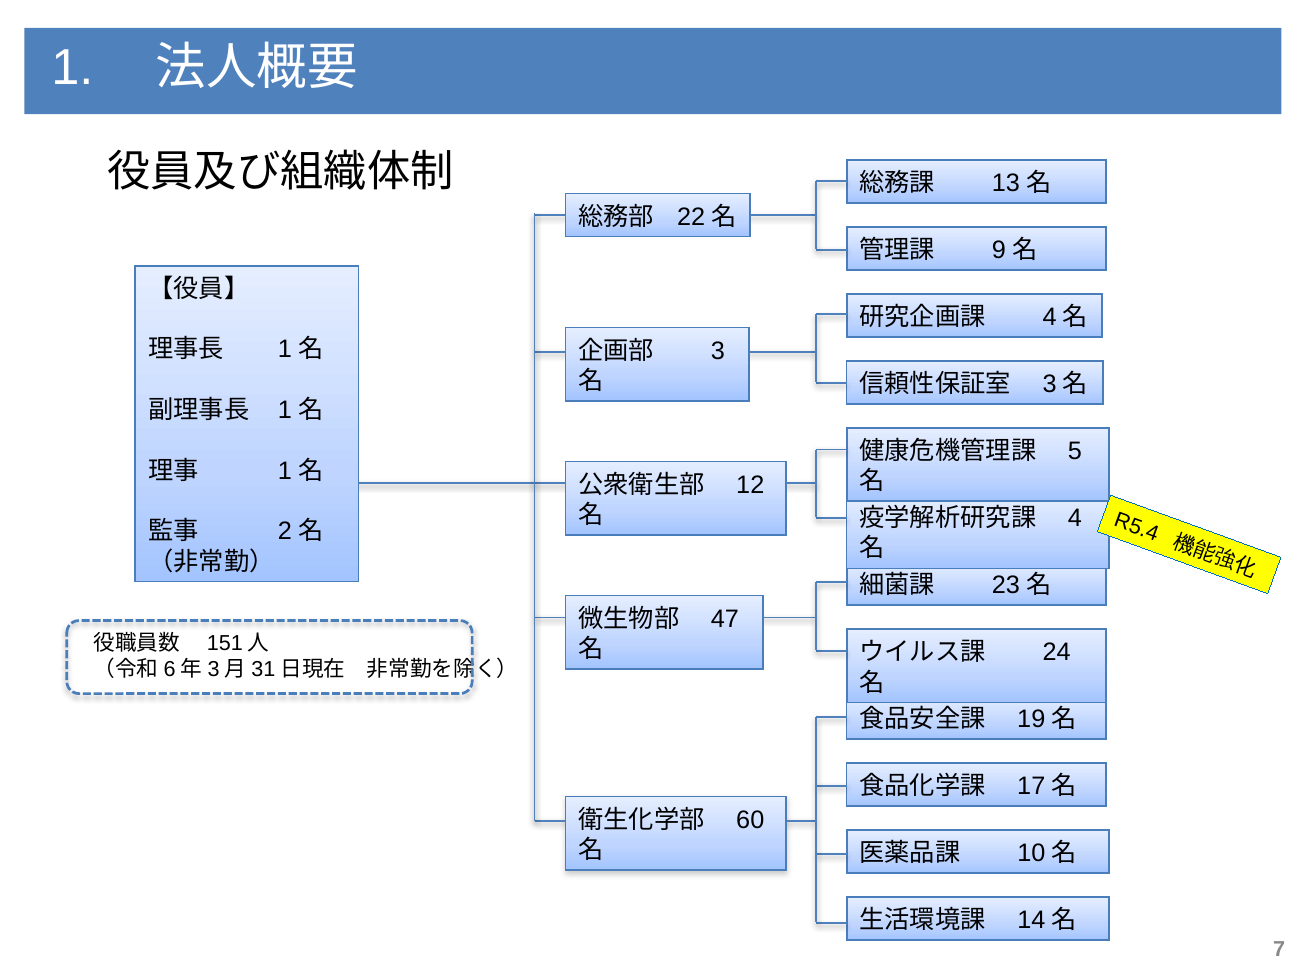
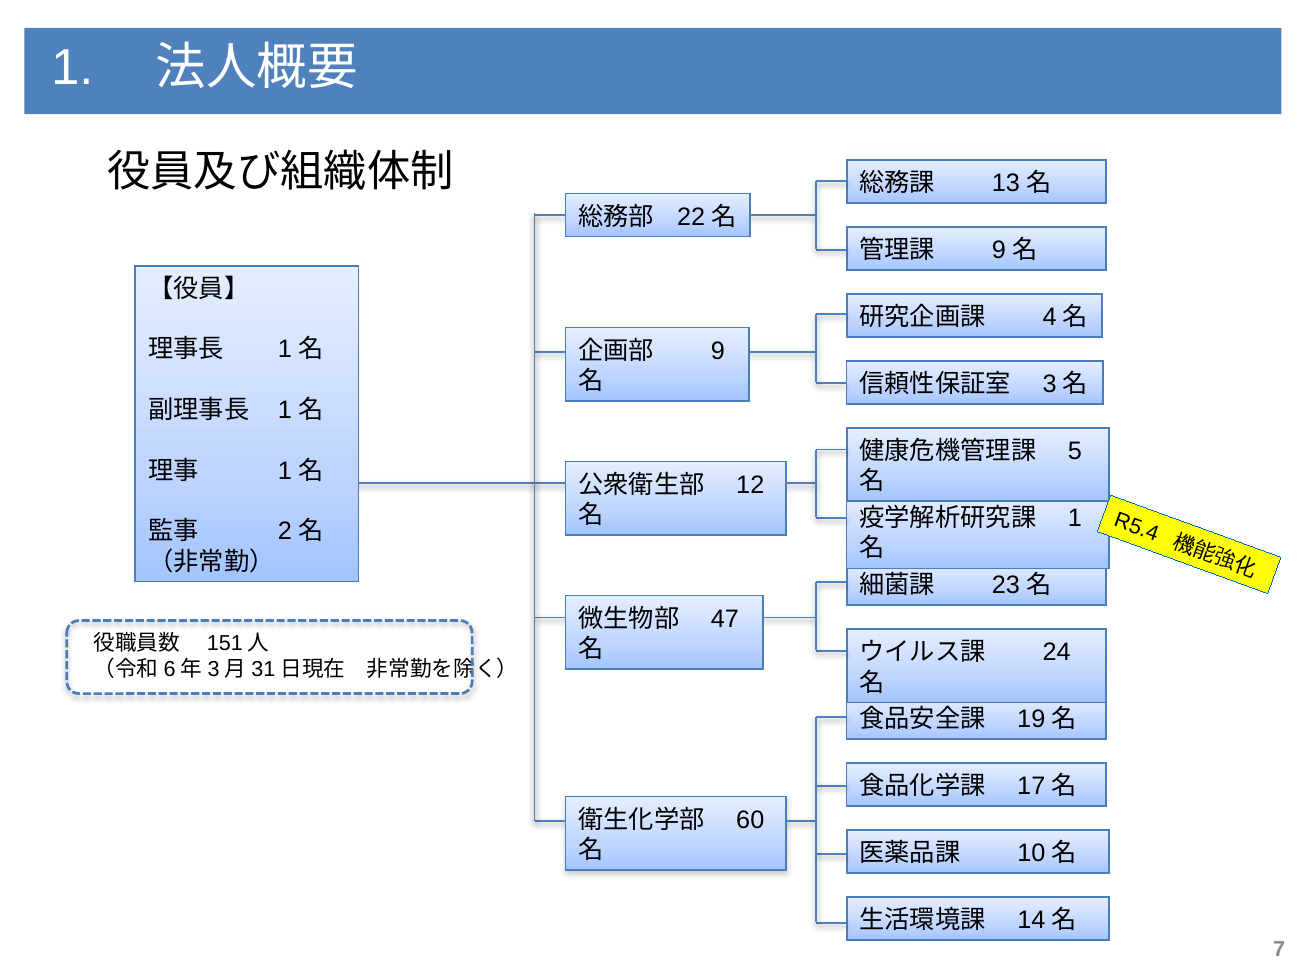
3: 3 -> 9
4 at (1075, 518): 4 -> 1
